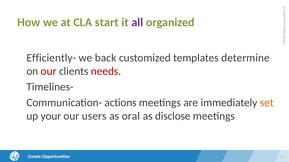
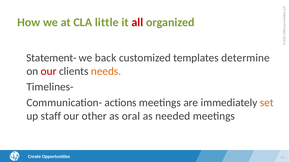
start: start -> little
all at (137, 23) colour: purple -> red
Efficiently-: Efficiently- -> Statement-
needs colour: red -> orange
your: your -> staff
users: users -> other
disclose: disclose -> needed
